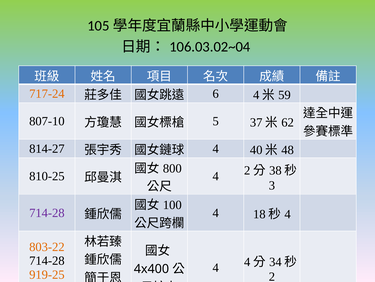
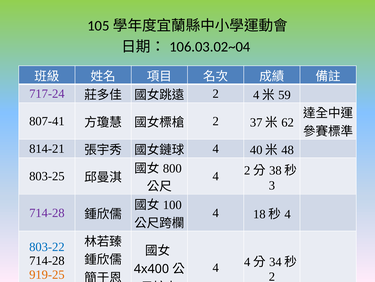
717-24 at (47, 93) colour: orange -> purple
6 at (216, 93): 6 -> 2
807-10: 807-10 -> 807-41
5 at (216, 121): 5 -> 2
814-27: 814-27 -> 814-21
810-25: 810-25 -> 803-25
803-22 colour: orange -> blue
